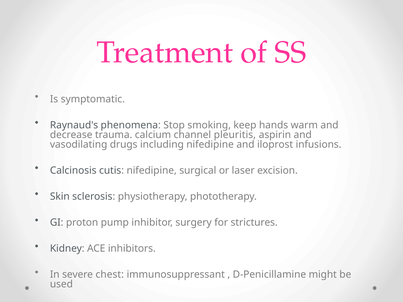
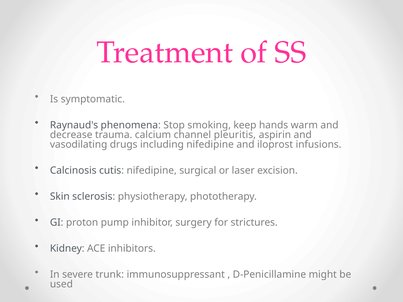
chest: chest -> trunk
